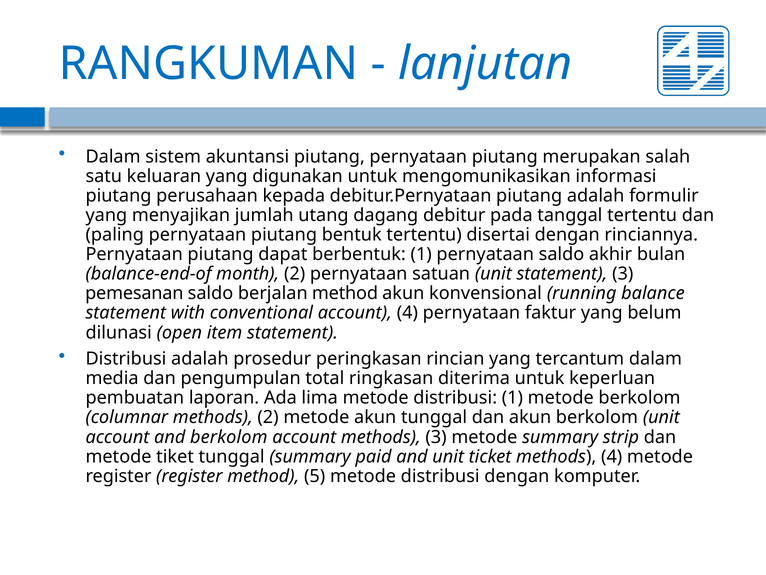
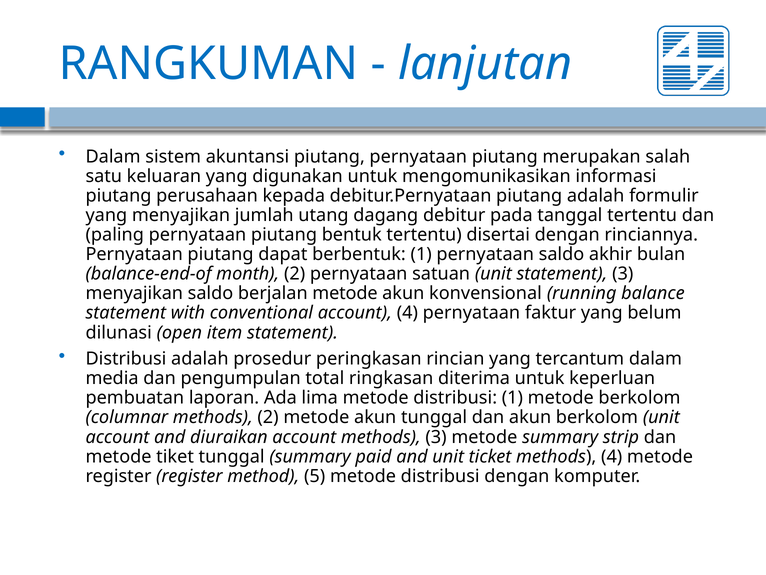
pemesanan at (134, 293): pemesanan -> menyajikan
berjalan method: method -> metode
and berkolom: berkolom -> diuraikan
